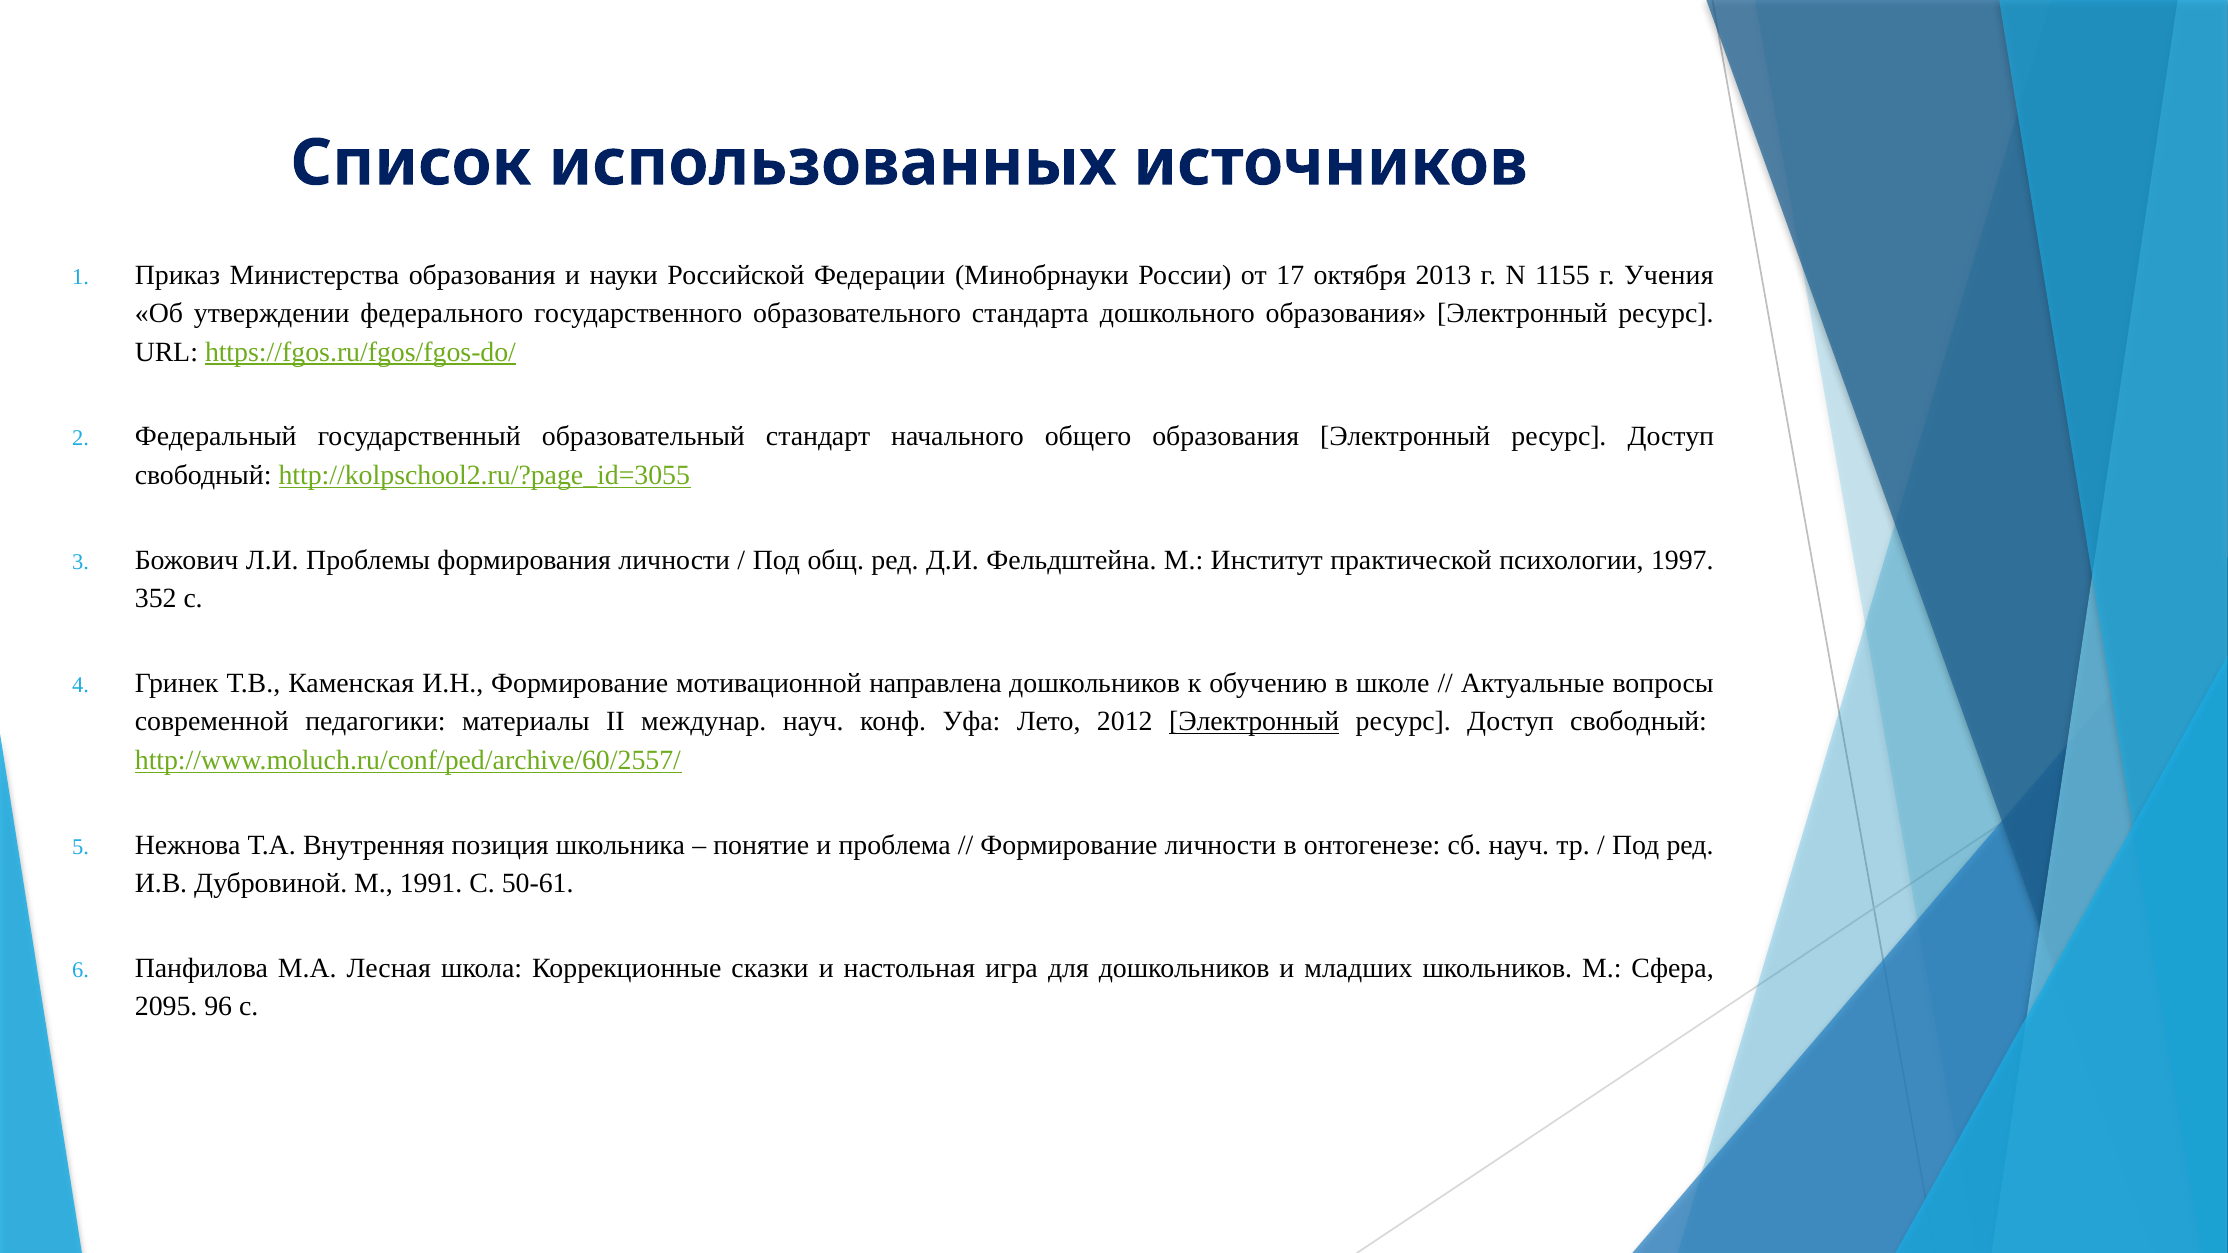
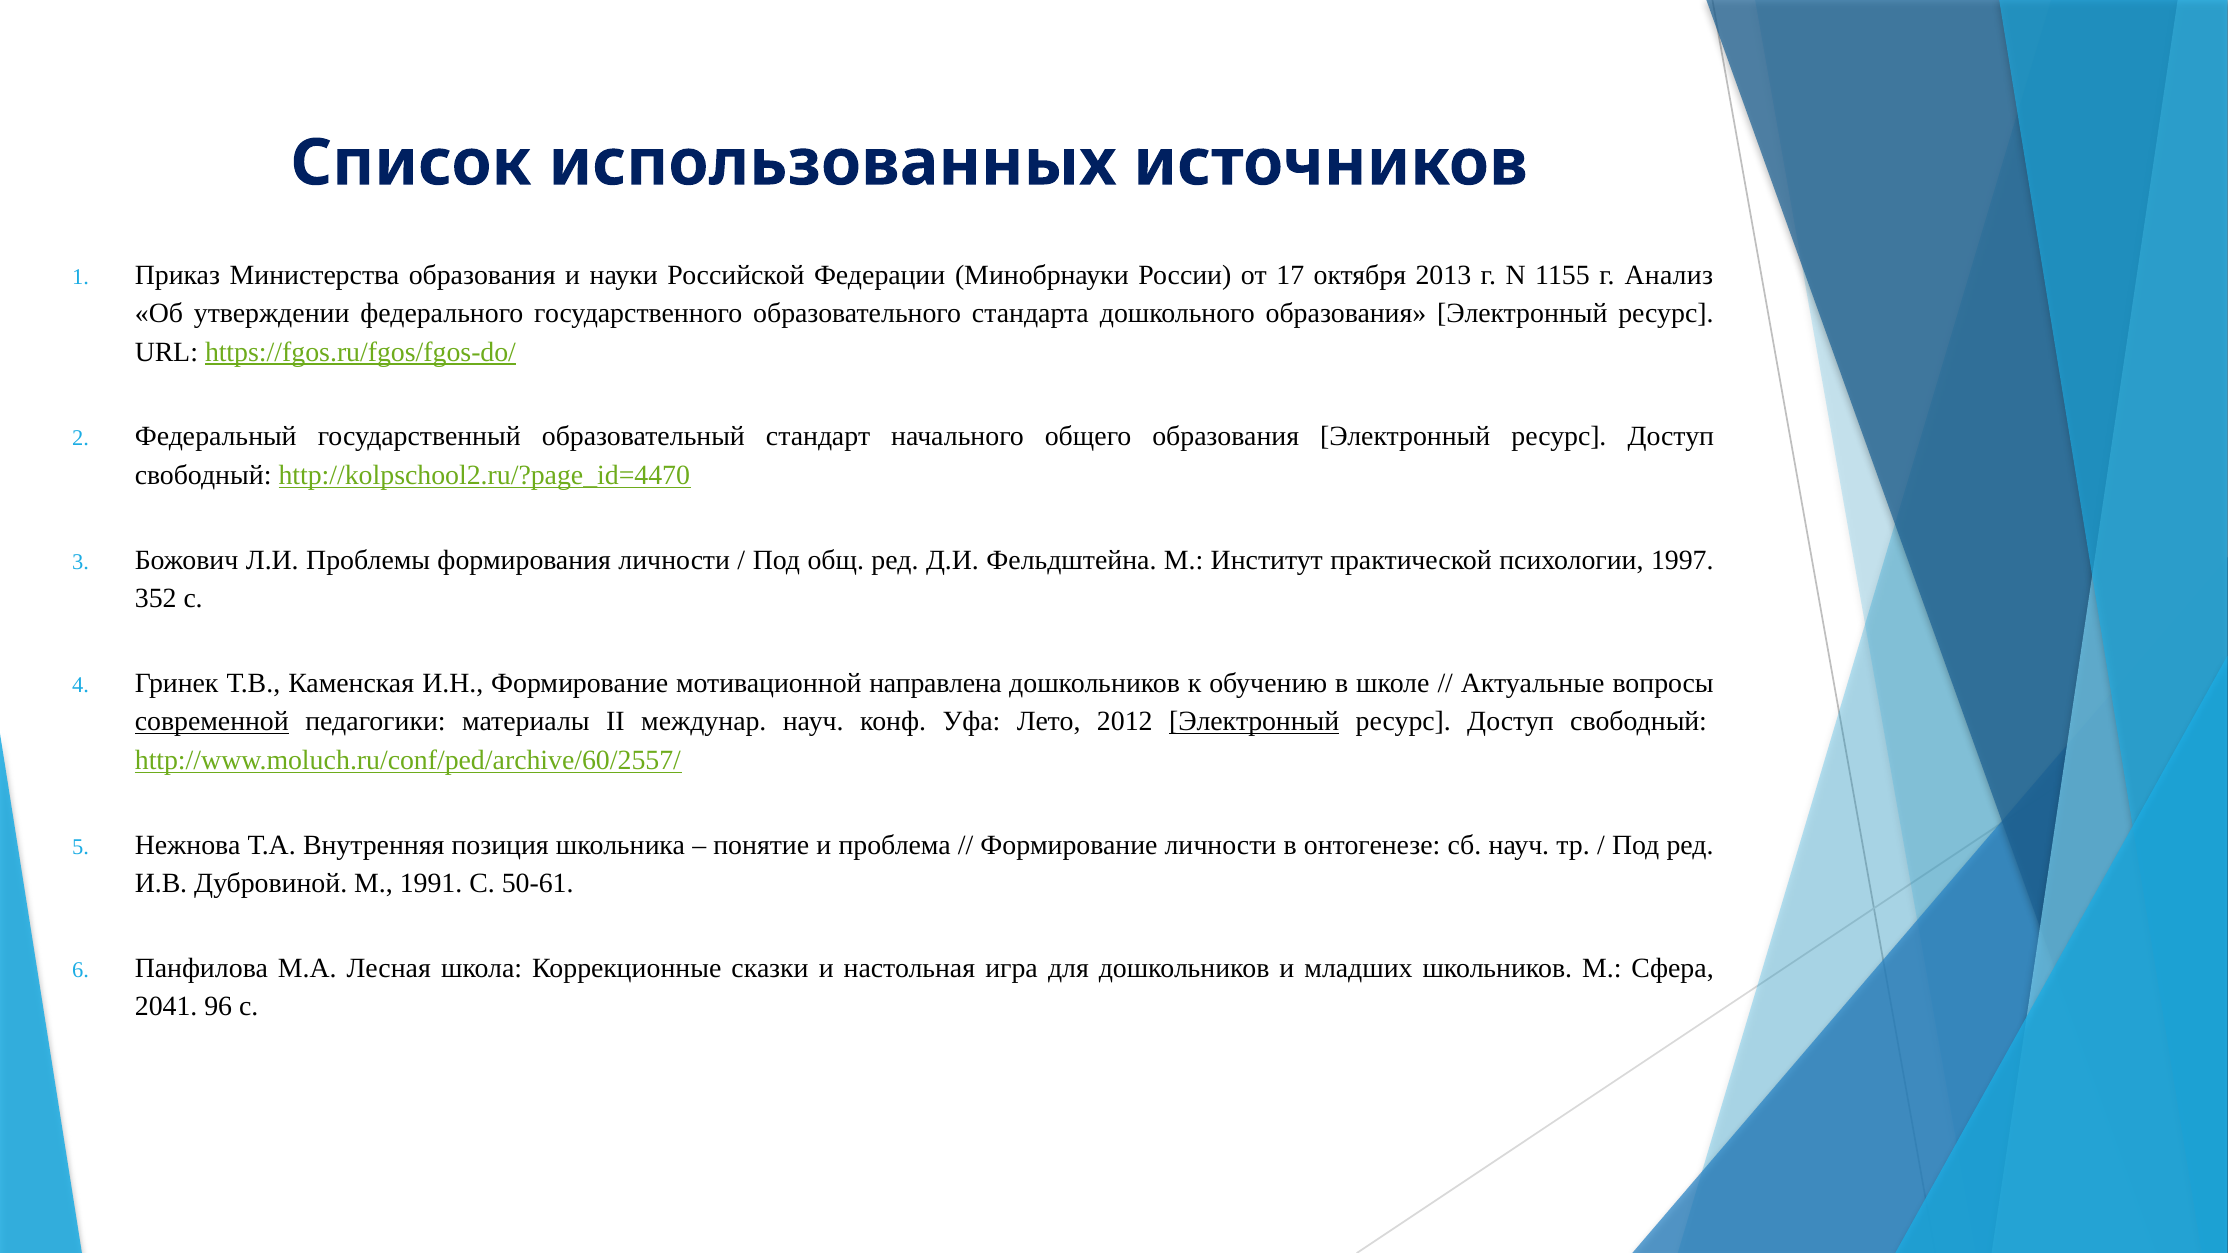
Учения: Учения -> Анализ
http://kolpschool2.ru/?page_id=3055: http://kolpschool2.ru/?page_id=3055 -> http://kolpschool2.ru/?page_id=4470
современной underline: none -> present
2095: 2095 -> 2041
